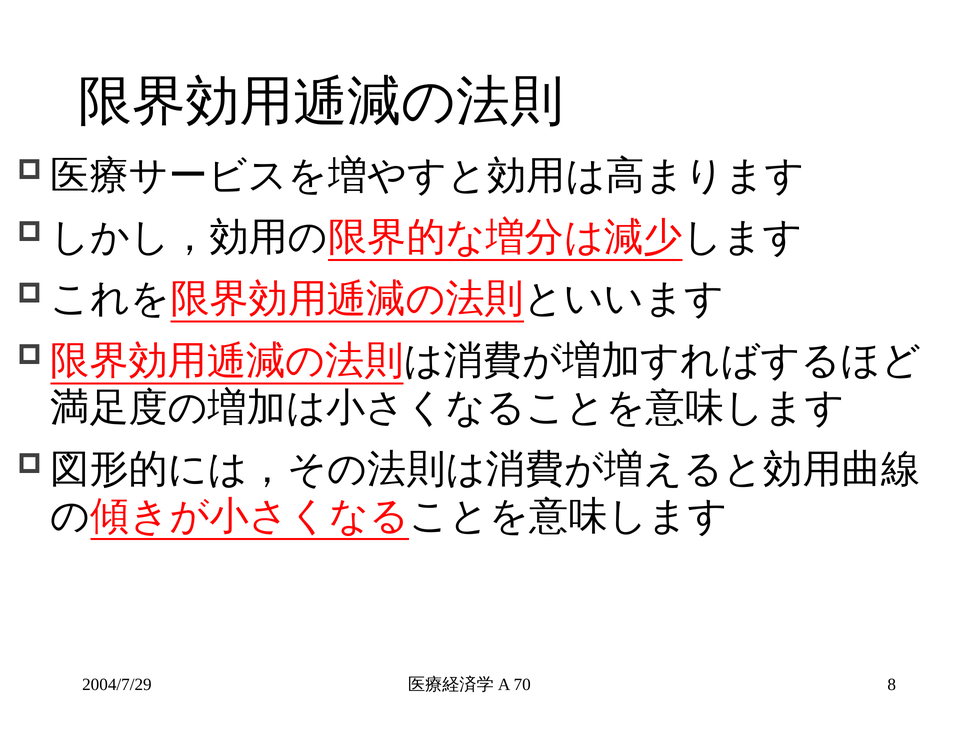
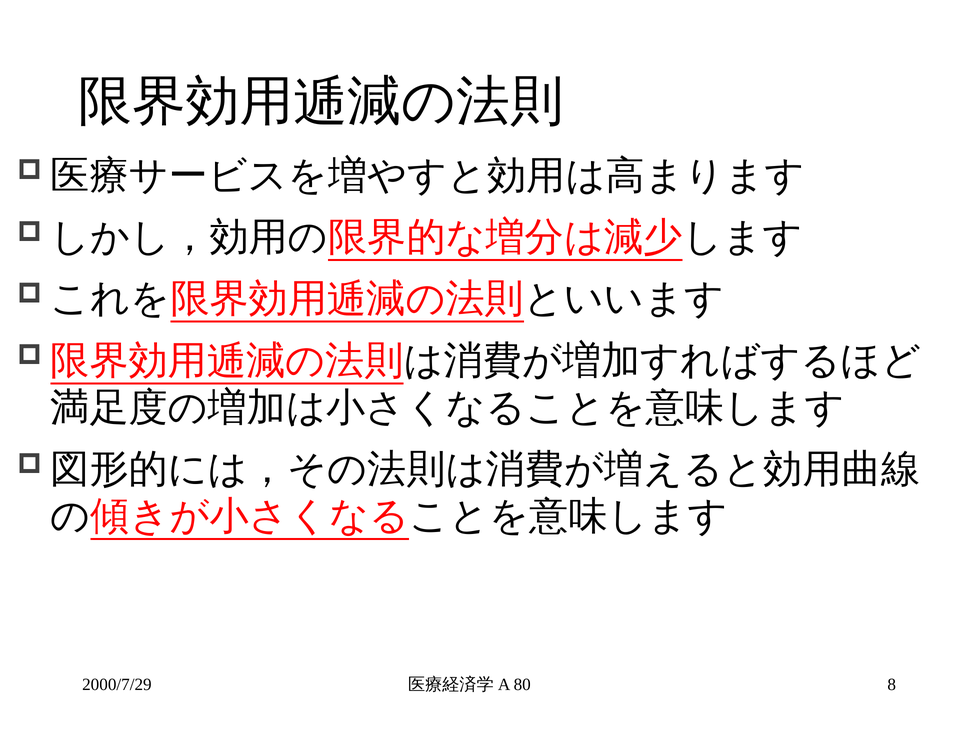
2004/7/29: 2004/7/29 -> 2000/7/29
70: 70 -> 80
